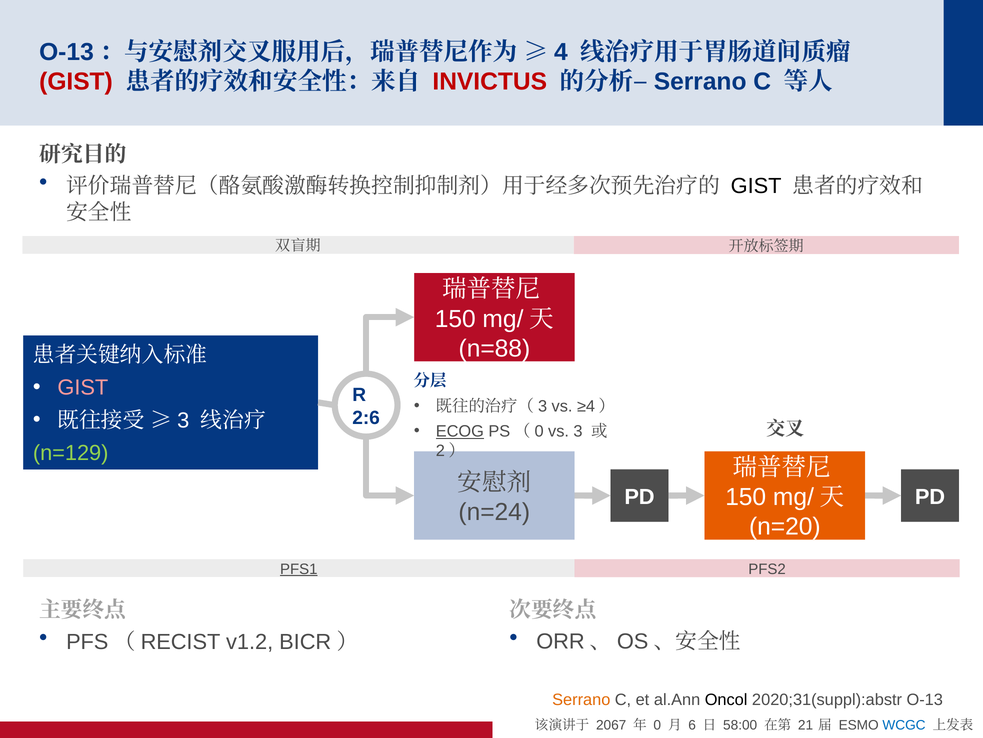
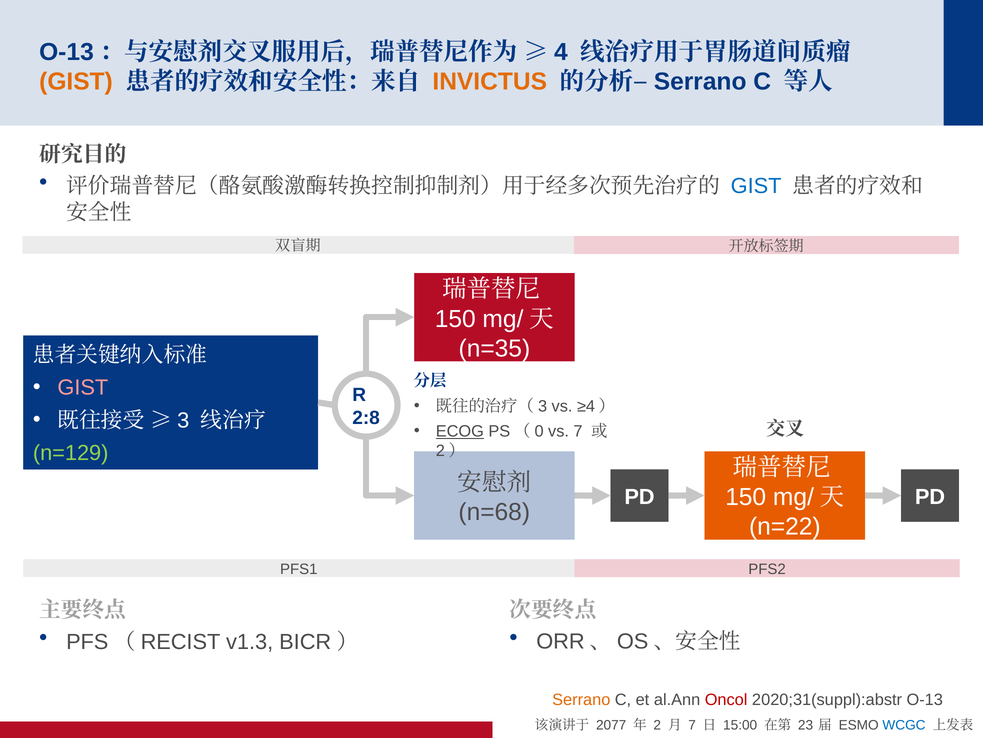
GIST at (76, 82) colour: red -> orange
INVICTUS colour: red -> orange
GIST at (756, 186) colour: black -> blue
n=88: n=88 -> n=35
2:6: 2:6 -> 2:8
vs 3: 3 -> 7
n=24: n=24 -> n=68
n=20: n=20 -> n=22
PFS1 underline: present -> none
v1.2: v1.2 -> v1.3
Oncol colour: black -> red
2067: 2067 -> 2077
0: 0 -> 2
6 at (692, 725): 6 -> 7
58:00: 58:00 -> 15:00
21: 21 -> 23
